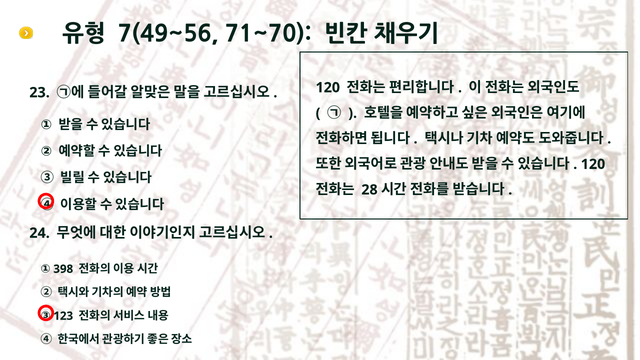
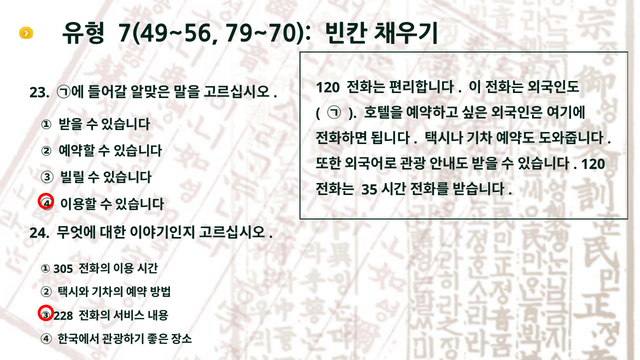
71~70: 71~70 -> 79~70
28: 28 -> 35
398: 398 -> 305
123: 123 -> 228
